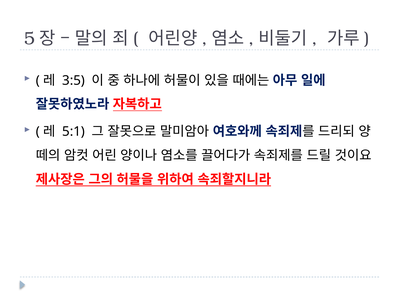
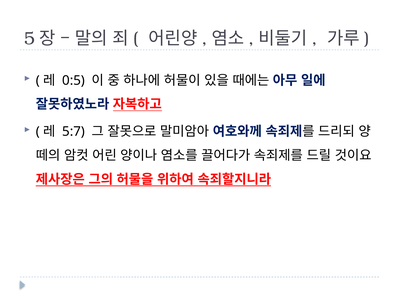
3:5: 3:5 -> 0:5
5:1: 5:1 -> 5:7
